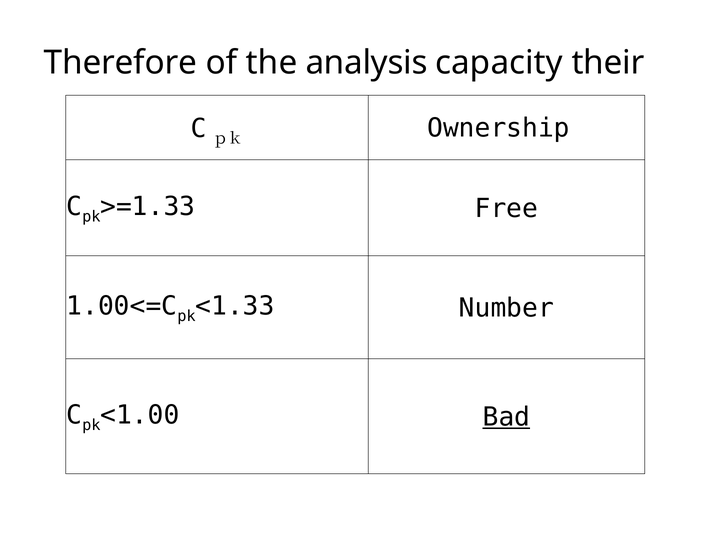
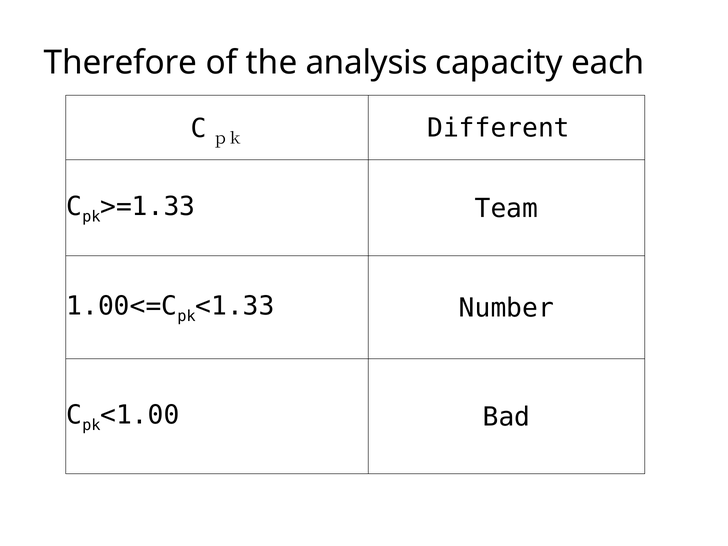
their: their -> each
Ownership: Ownership -> Different
Free: Free -> Team
Bad underline: present -> none
